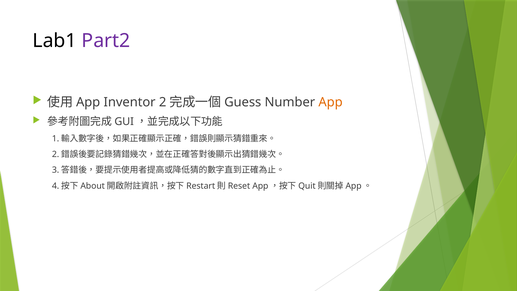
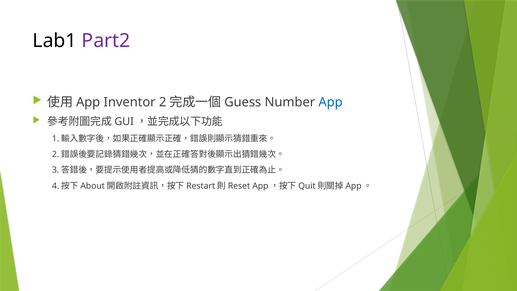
App at (331, 102) colour: orange -> blue
